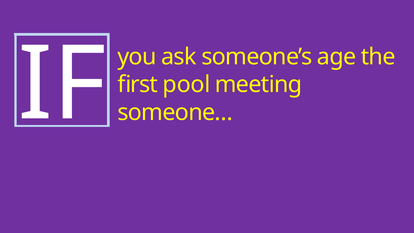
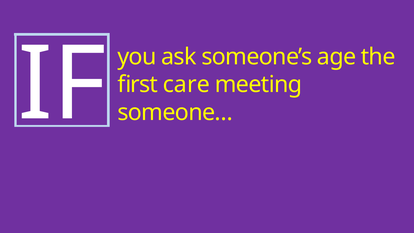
pool: pool -> care
